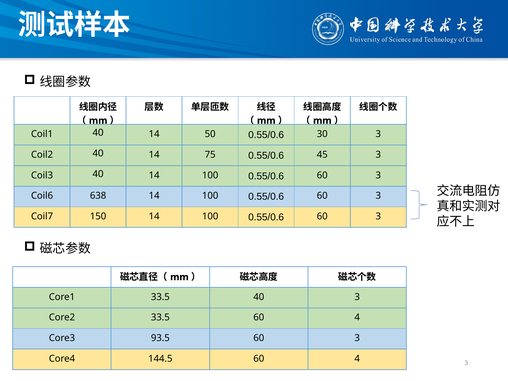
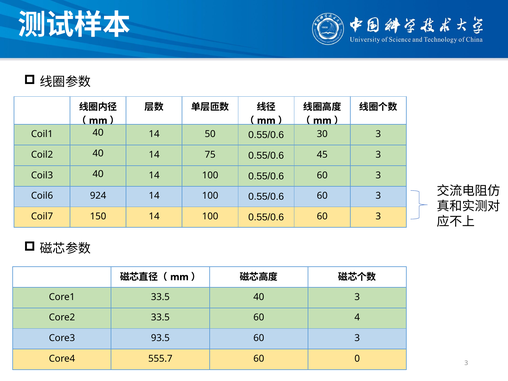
638: 638 -> 924
144.5: 144.5 -> 555.7
4 at (357, 359): 4 -> 0
